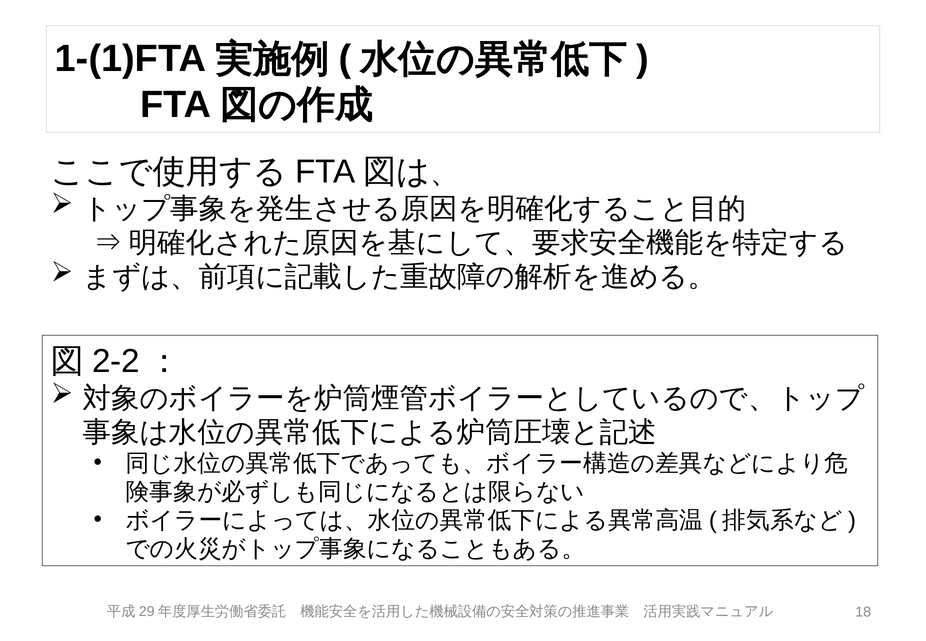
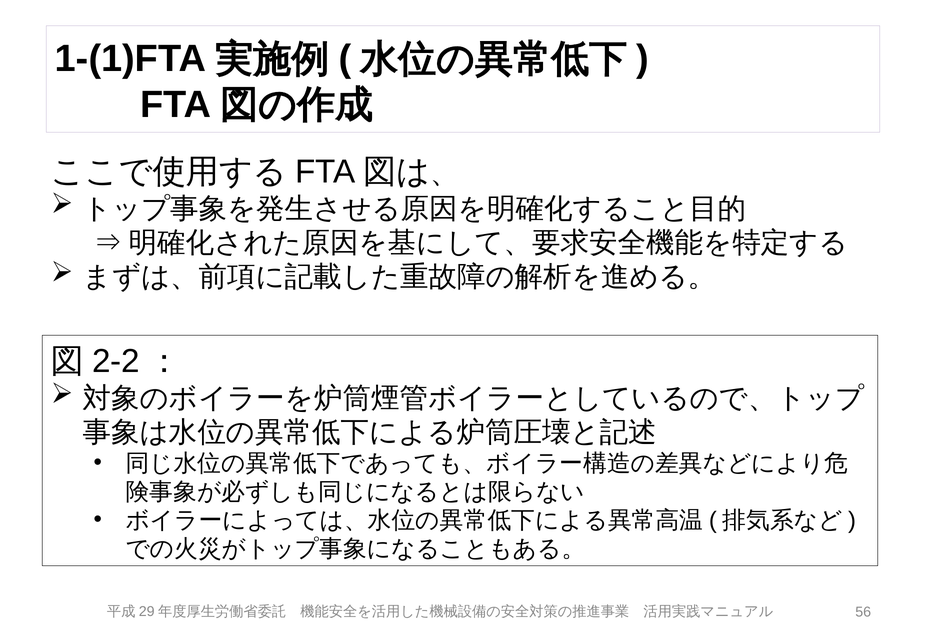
18: 18 -> 56
